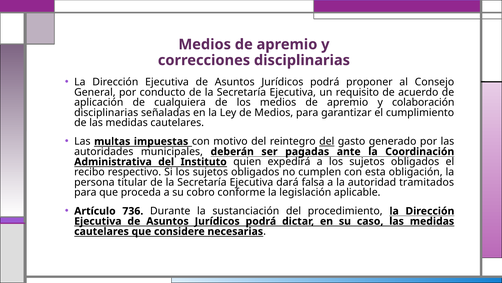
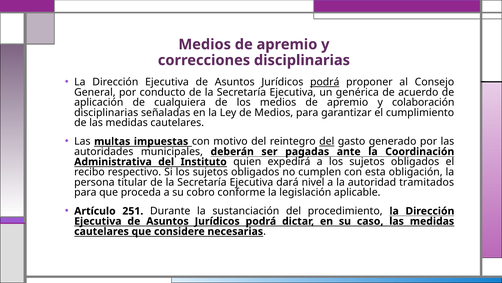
podrá at (325, 82) underline: none -> present
requisito: requisito -> genérica
falsa: falsa -> nivel
736: 736 -> 251
